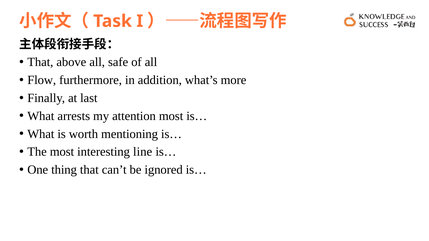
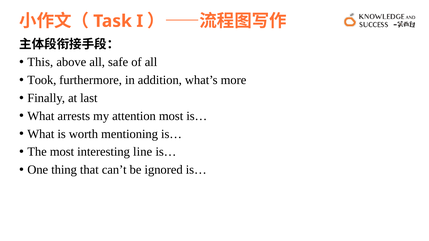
That at (40, 62): That -> This
Flow: Flow -> Took
